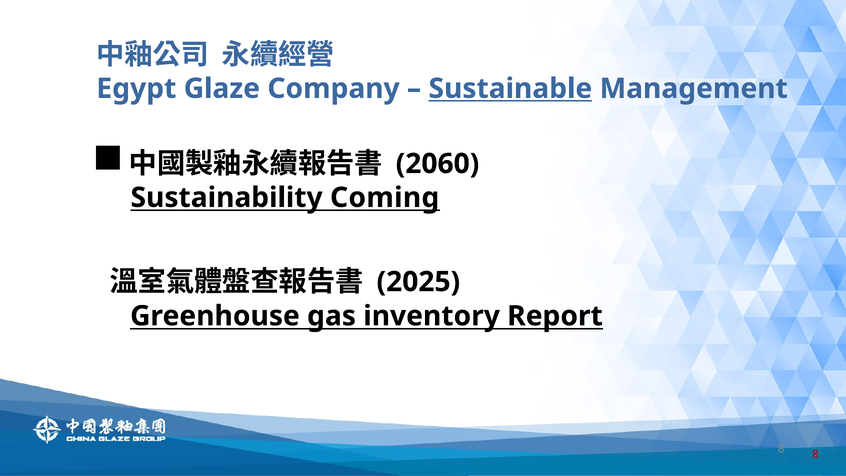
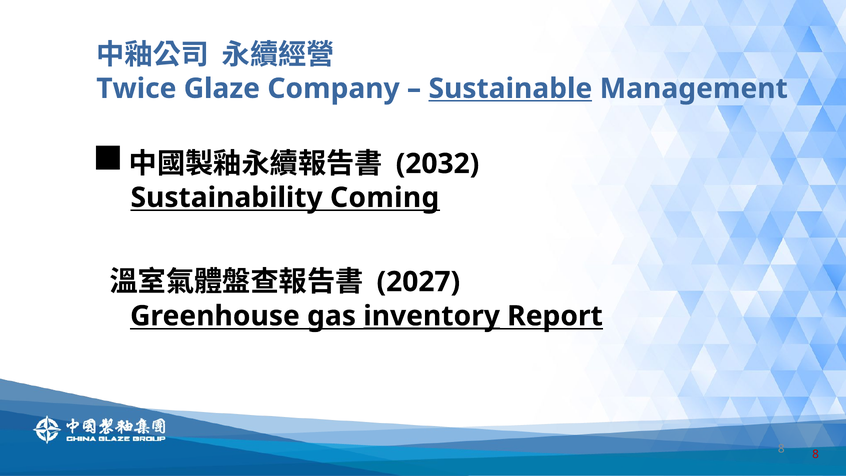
Egypt: Egypt -> Twice
2060: 2060 -> 2032
2025: 2025 -> 2027
inventory underline: none -> present
